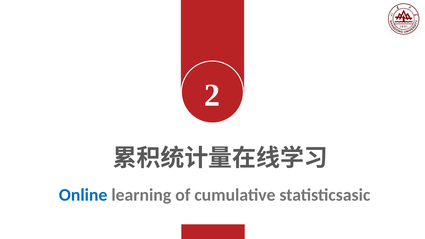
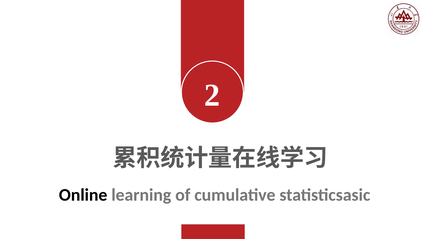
Online colour: blue -> black
